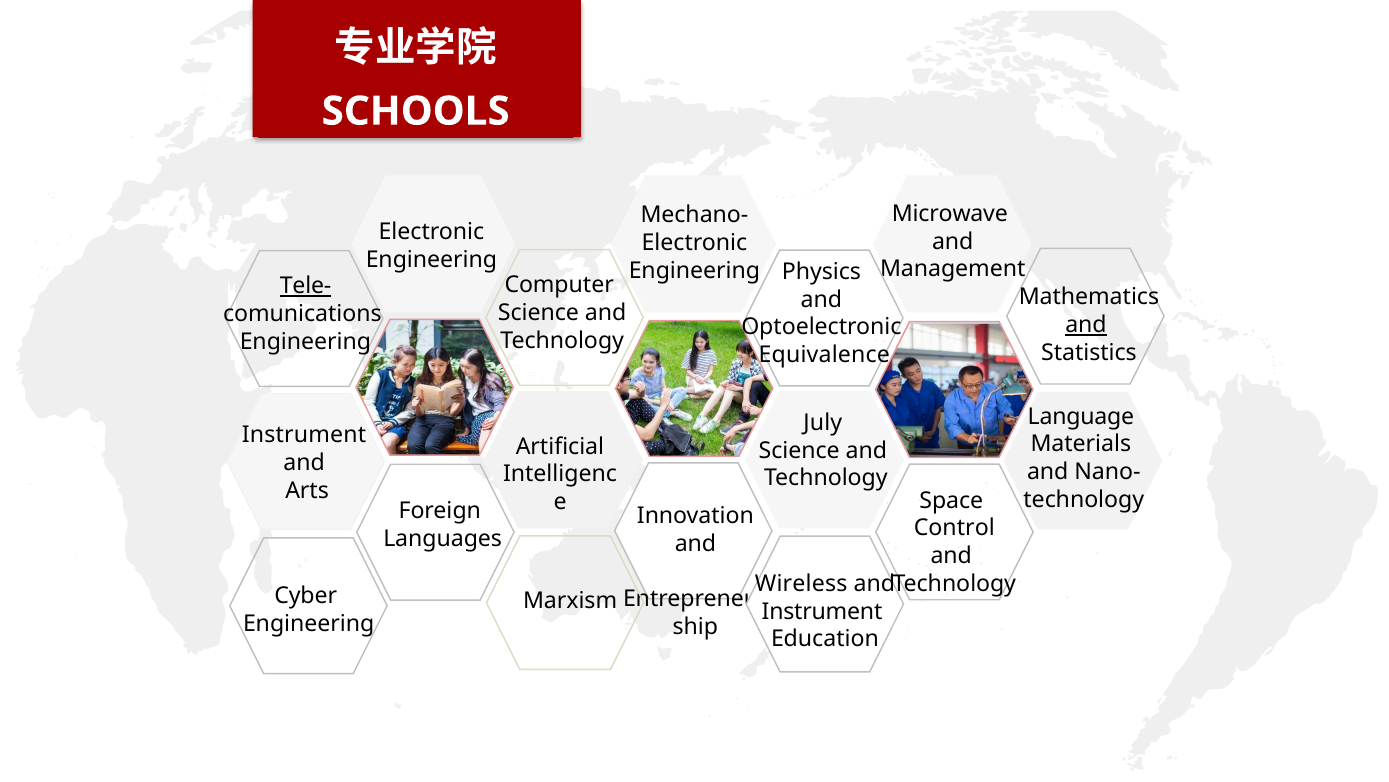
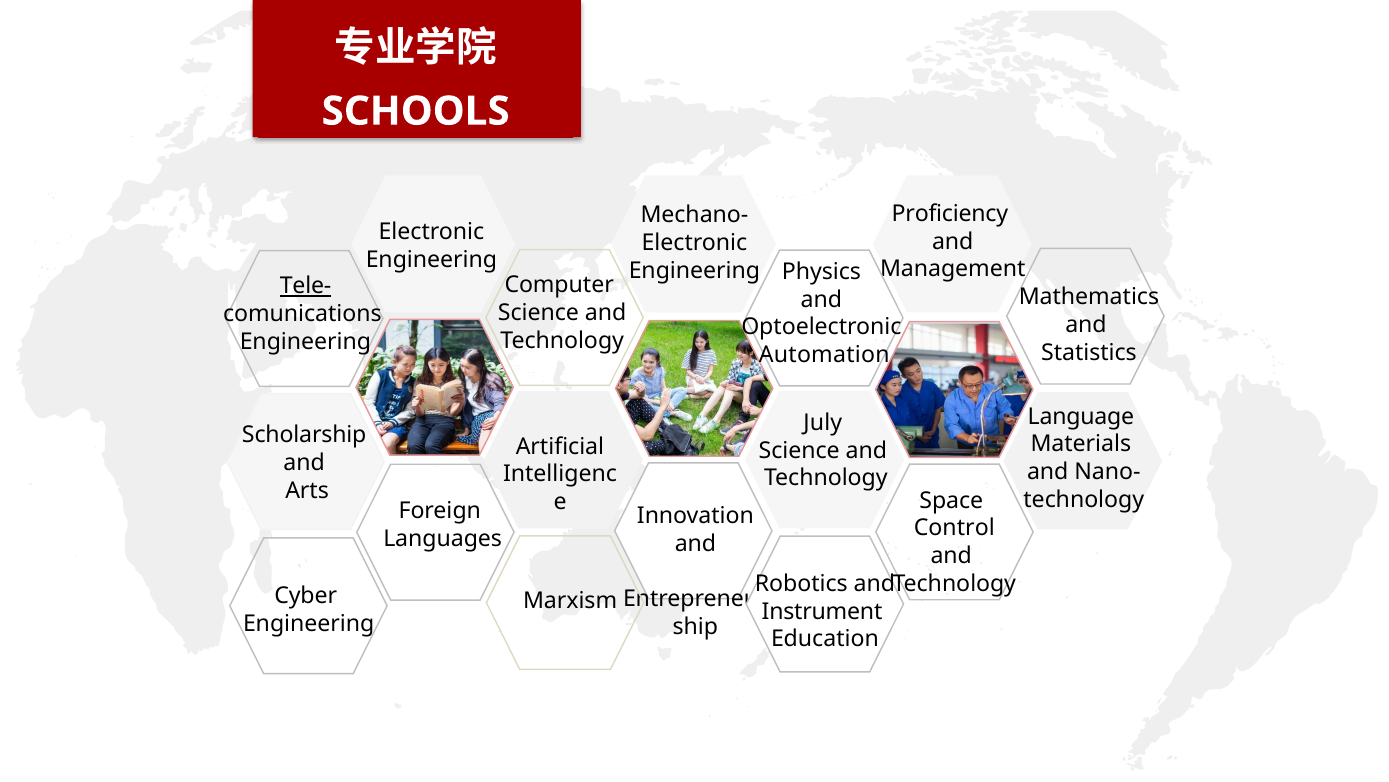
Microwave: Microwave -> Proficiency
and at (1086, 325) underline: present -> none
Equivalence: Equivalence -> Automation
Instrument at (304, 435): Instrument -> Scholarship
Wireless: Wireless -> Robotics
